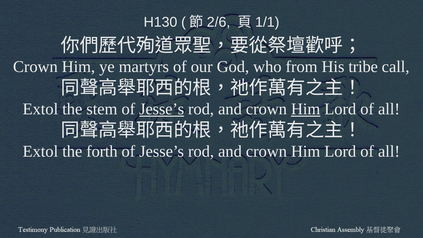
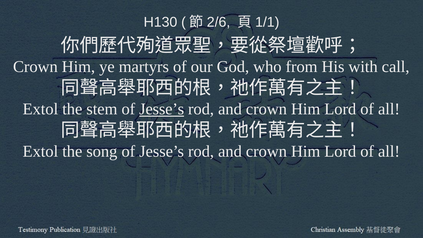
tribe: tribe -> with
Him at (306, 109) underline: present -> none
forth: forth -> song
